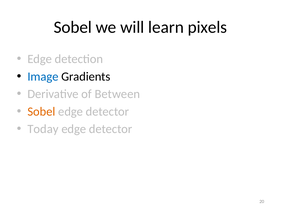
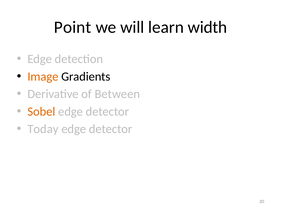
Sobel at (73, 27): Sobel -> Point
pixels: pixels -> width
Image colour: blue -> orange
